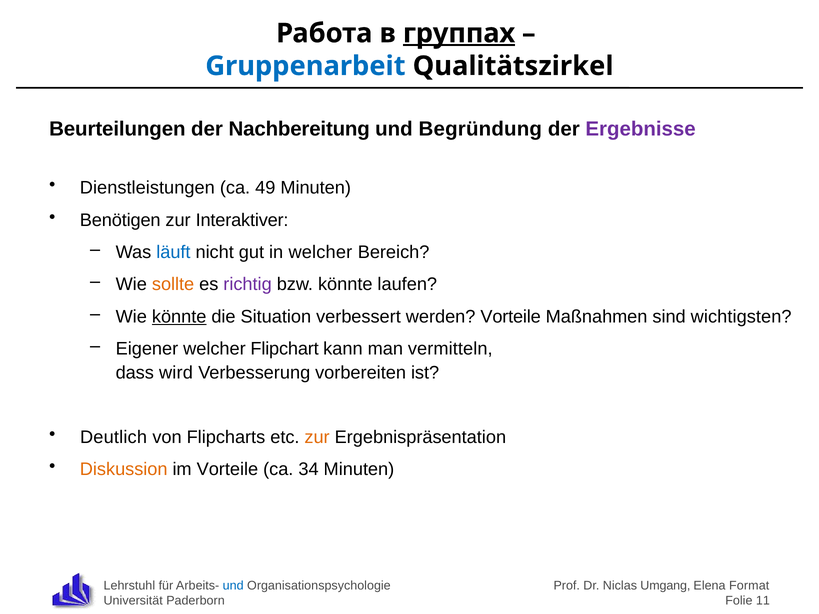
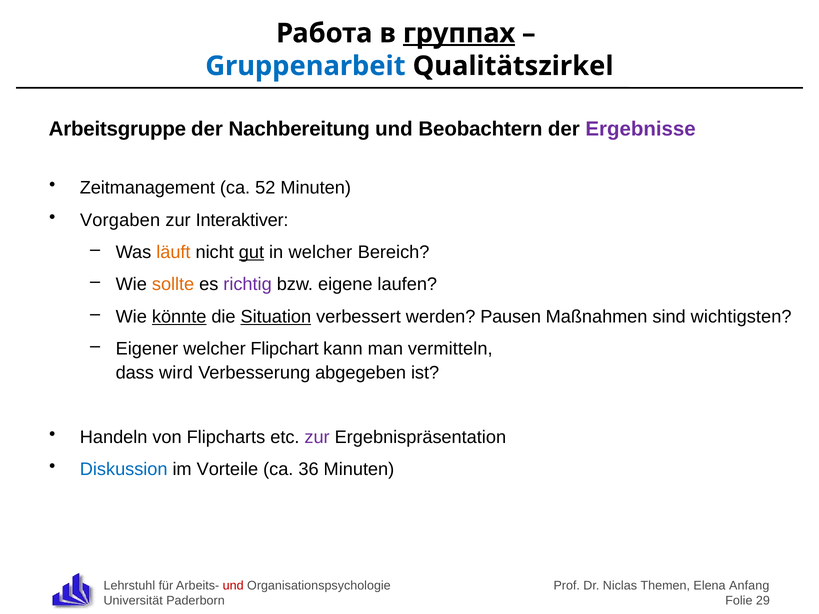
Beurteilungen: Beurteilungen -> Arbeitsgruppe
Begründung: Begründung -> Beobachtern
Dienstleistungen: Dienstleistungen -> Zeitmanagement
49: 49 -> 52
Benötigen: Benötigen -> Vorgaben
läuft colour: blue -> orange
gut underline: none -> present
bzw könnte: könnte -> eigene
Situation underline: none -> present
werden Vorteile: Vorteile -> Pausen
vorbereiten: vorbereiten -> abgegeben
Deutlich: Deutlich -> Handeln
zur at (317, 437) colour: orange -> purple
Diskussion colour: orange -> blue
34: 34 -> 36
und at (233, 586) colour: blue -> red
Umgang: Umgang -> Themen
Format: Format -> Anfang
11: 11 -> 29
